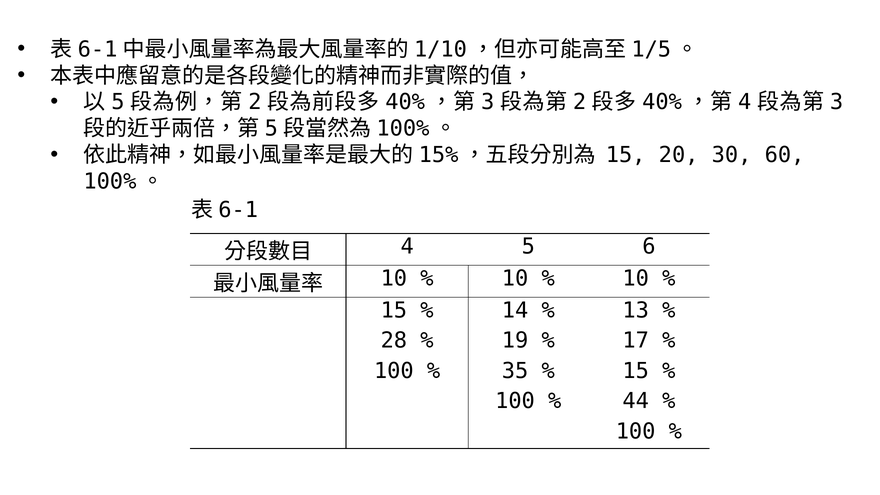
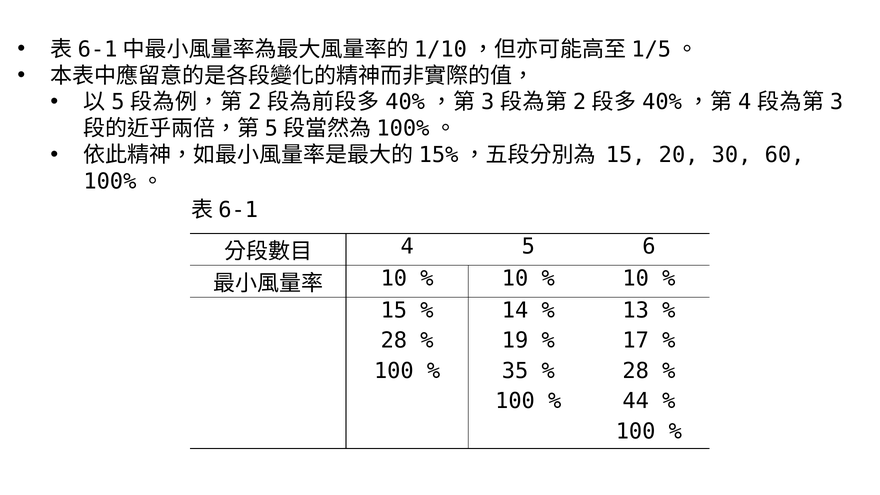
15 at (636, 371): 15 -> 28
